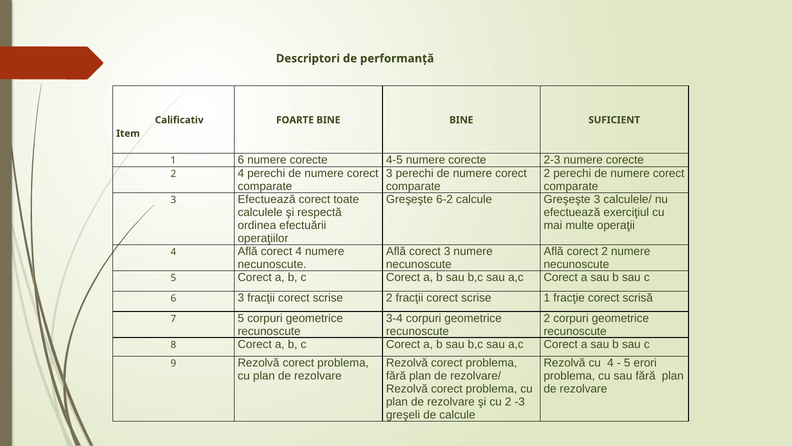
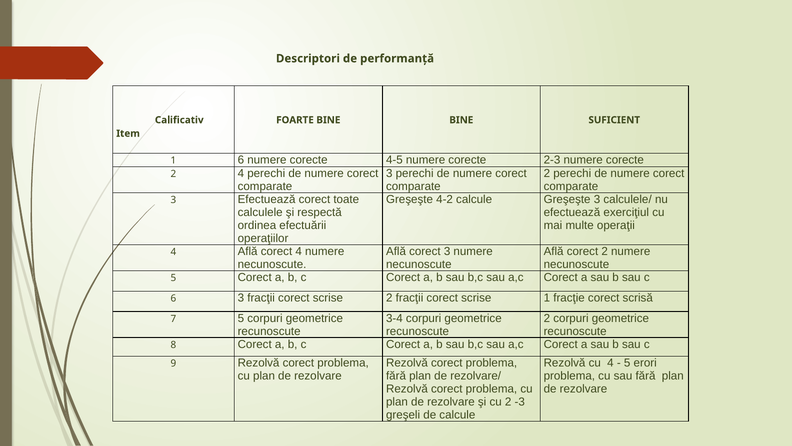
6-2: 6-2 -> 4-2
